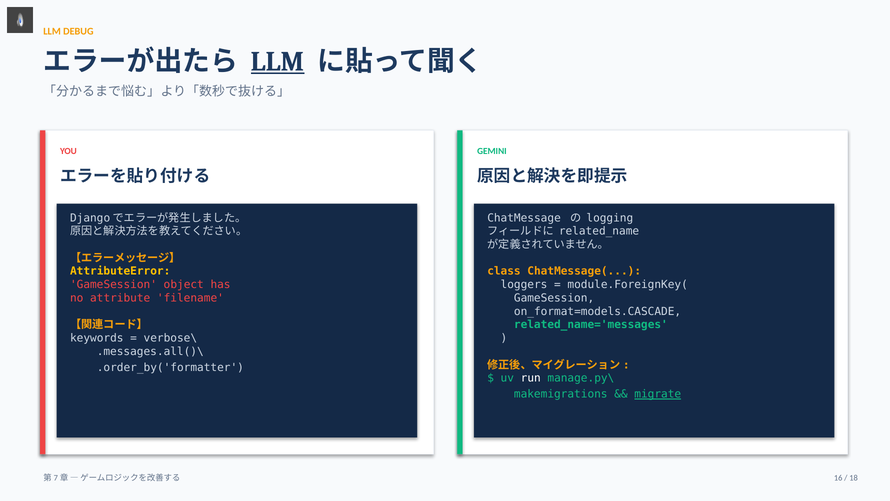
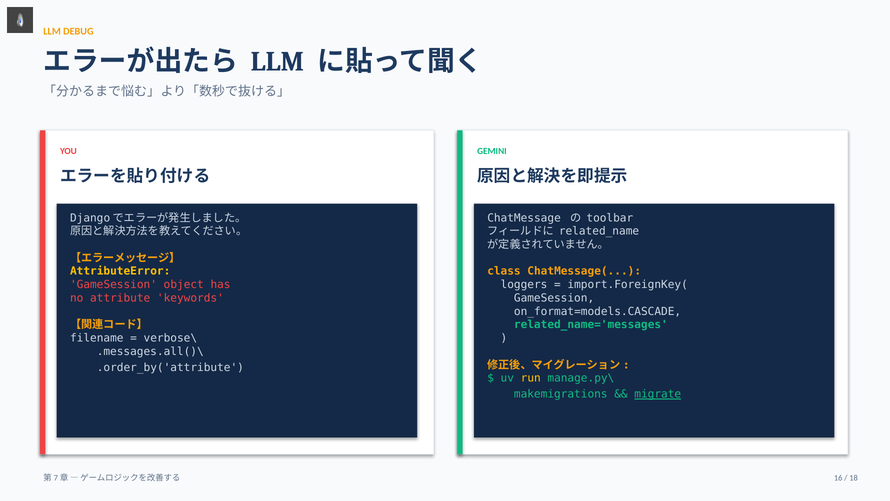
LLM at (278, 61) underline: present -> none
logging: logging -> toolbar
module.ForeignKey(: module.ForeignKey( -> import.ForeignKey(
filename: filename -> keywords
keywords: keywords -> filename
.order_by('formatter: .order_by('formatter -> .order_by('attribute
run colour: white -> yellow
